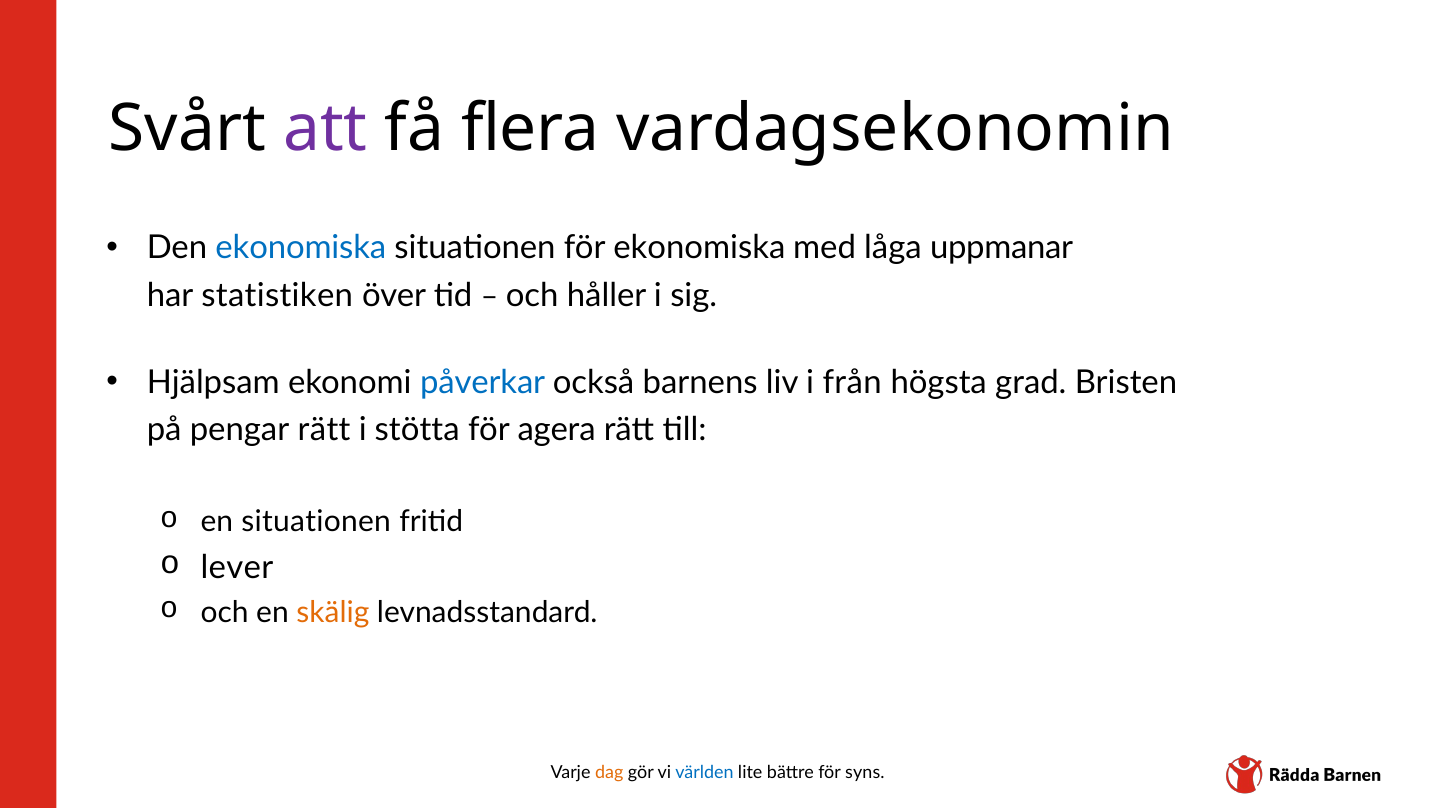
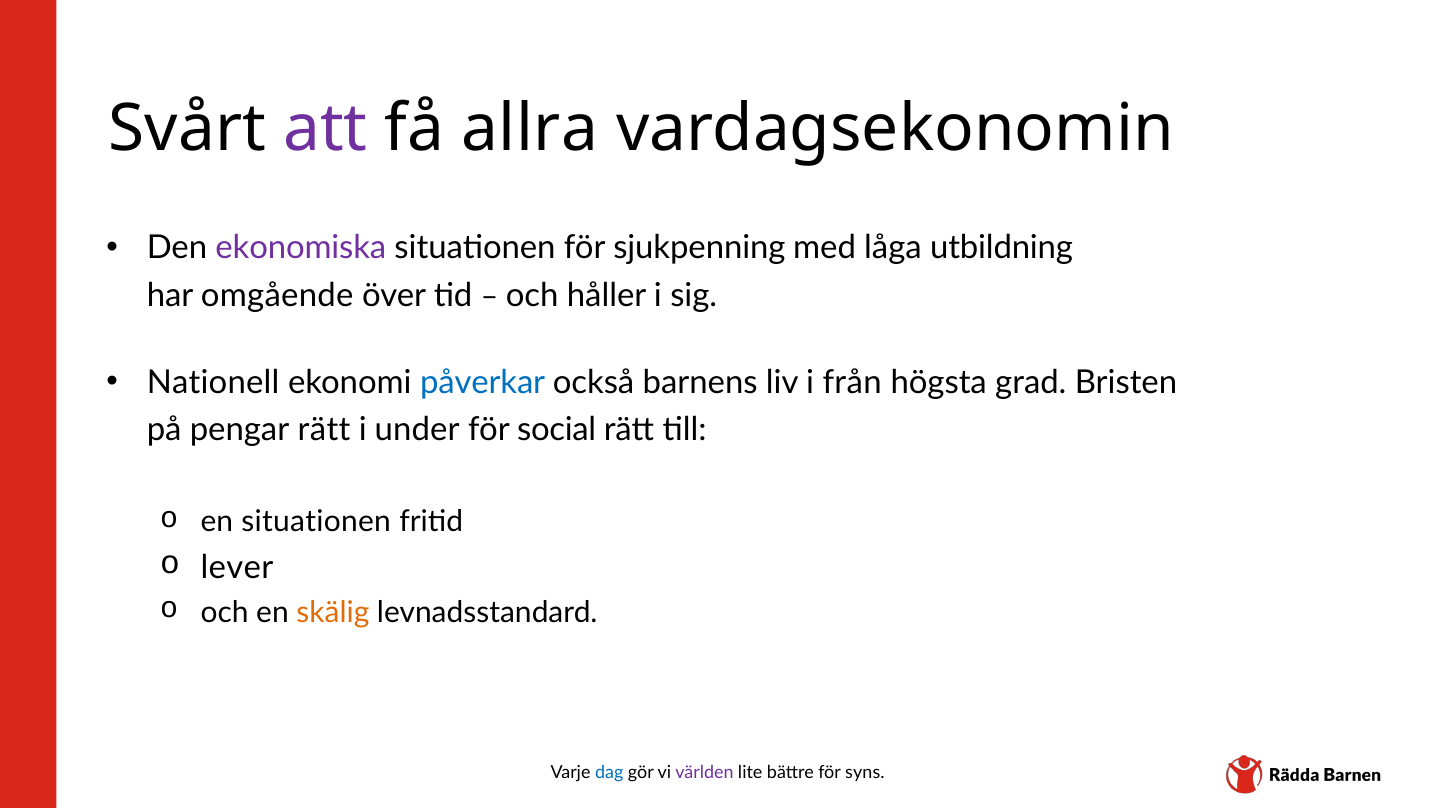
flera: flera -> allra
ekonomiska at (301, 248) colour: blue -> purple
för ekonomiska: ekonomiska -> sjukpenning
uppmanar: uppmanar -> utbildning
statistiken: statistiken -> omgående
Hjälpsam: Hjälpsam -> Nationell
stötta: stötta -> under
agera: agera -> social
dag colour: orange -> blue
världen colour: blue -> purple
